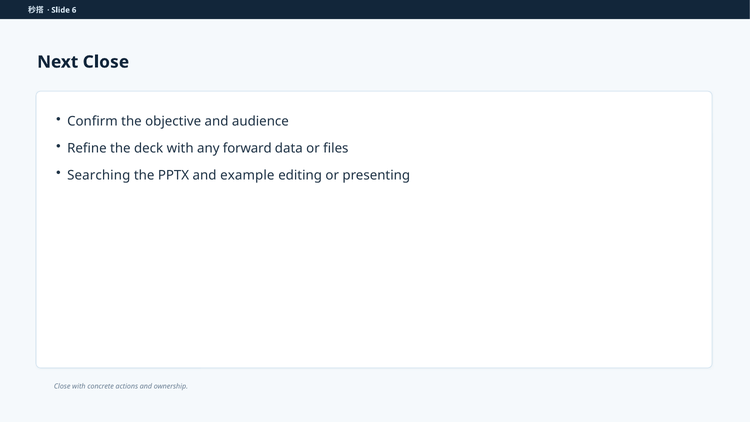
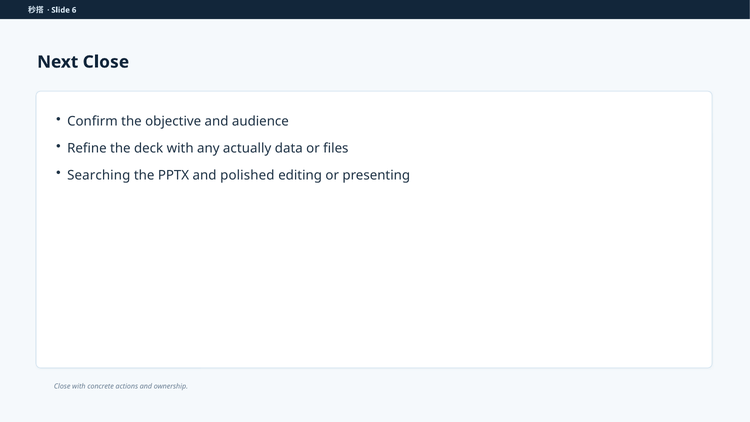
forward: forward -> actually
example: example -> polished
